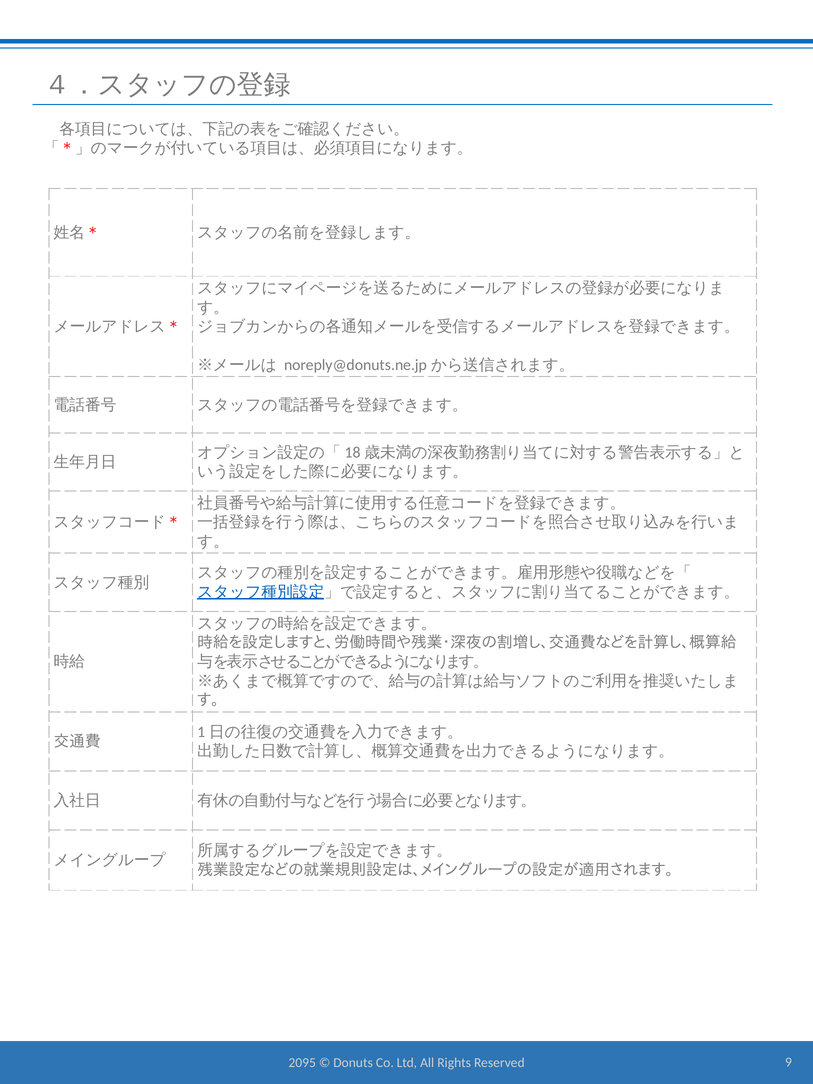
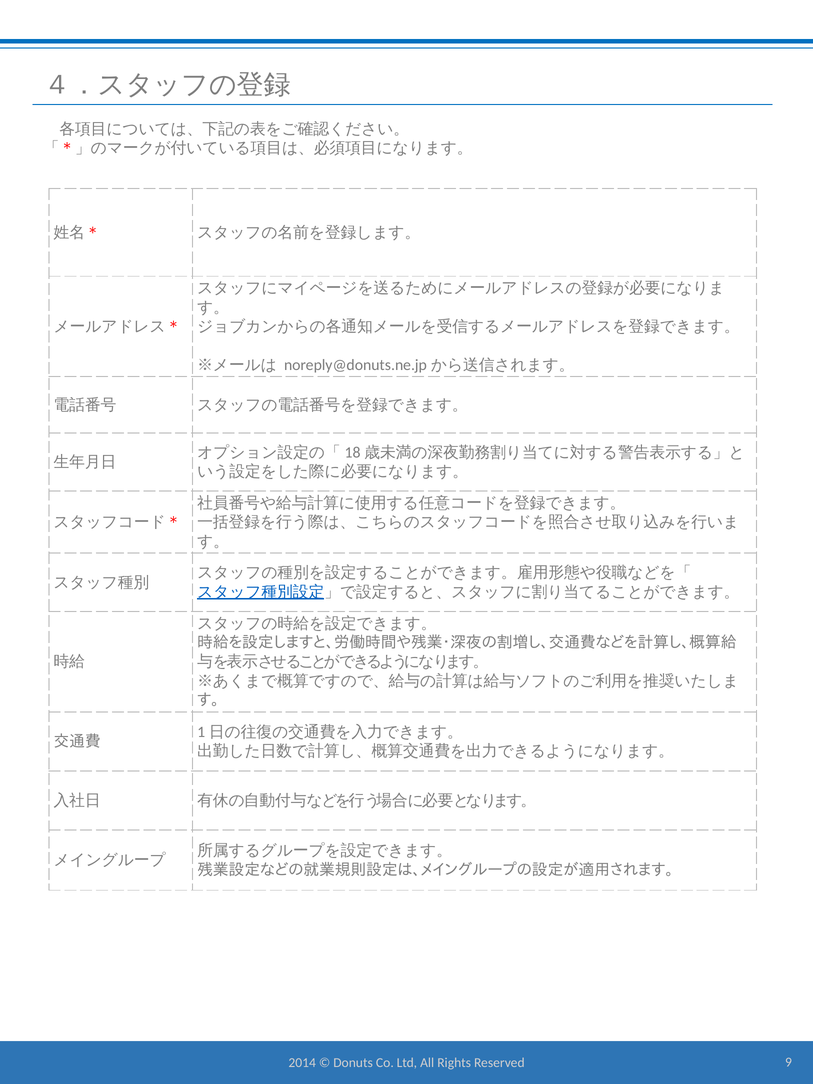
2095: 2095 -> 2014
